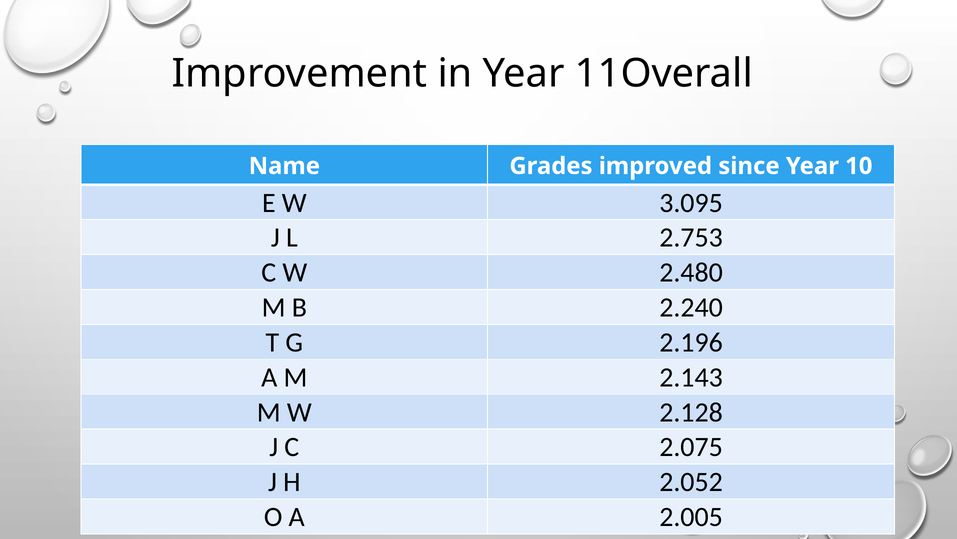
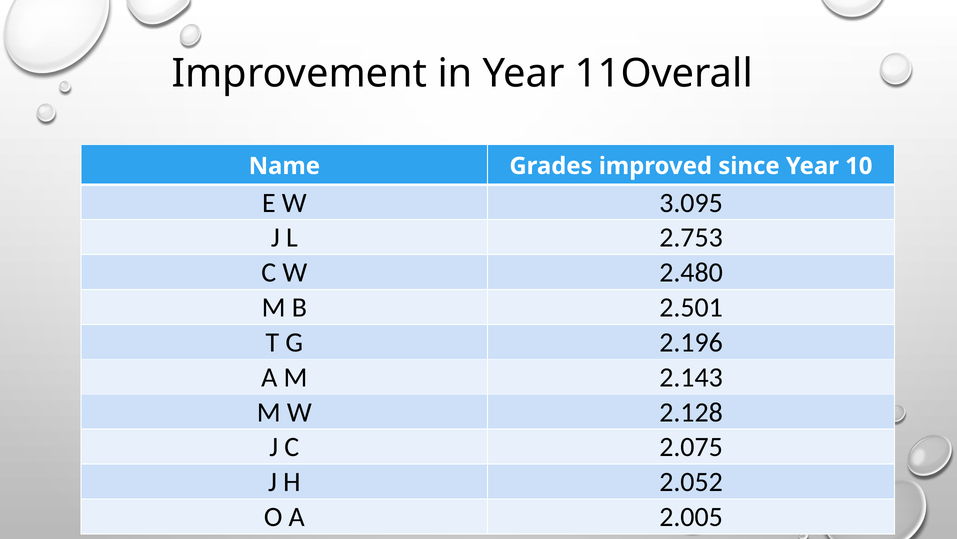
2.240: 2.240 -> 2.501
